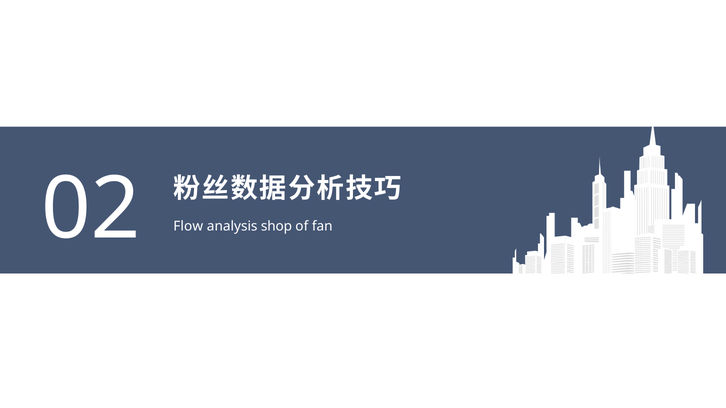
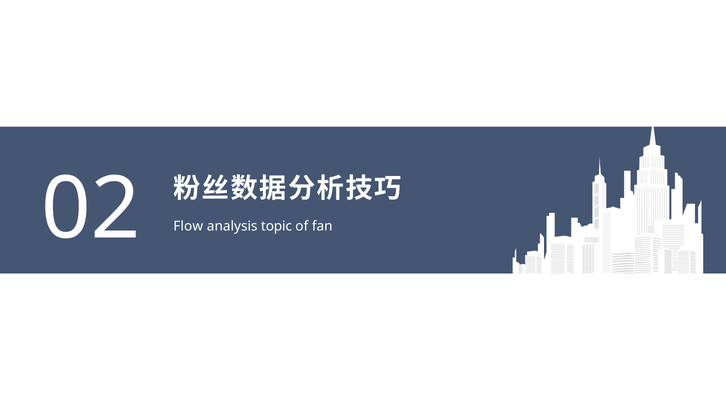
shop: shop -> topic
